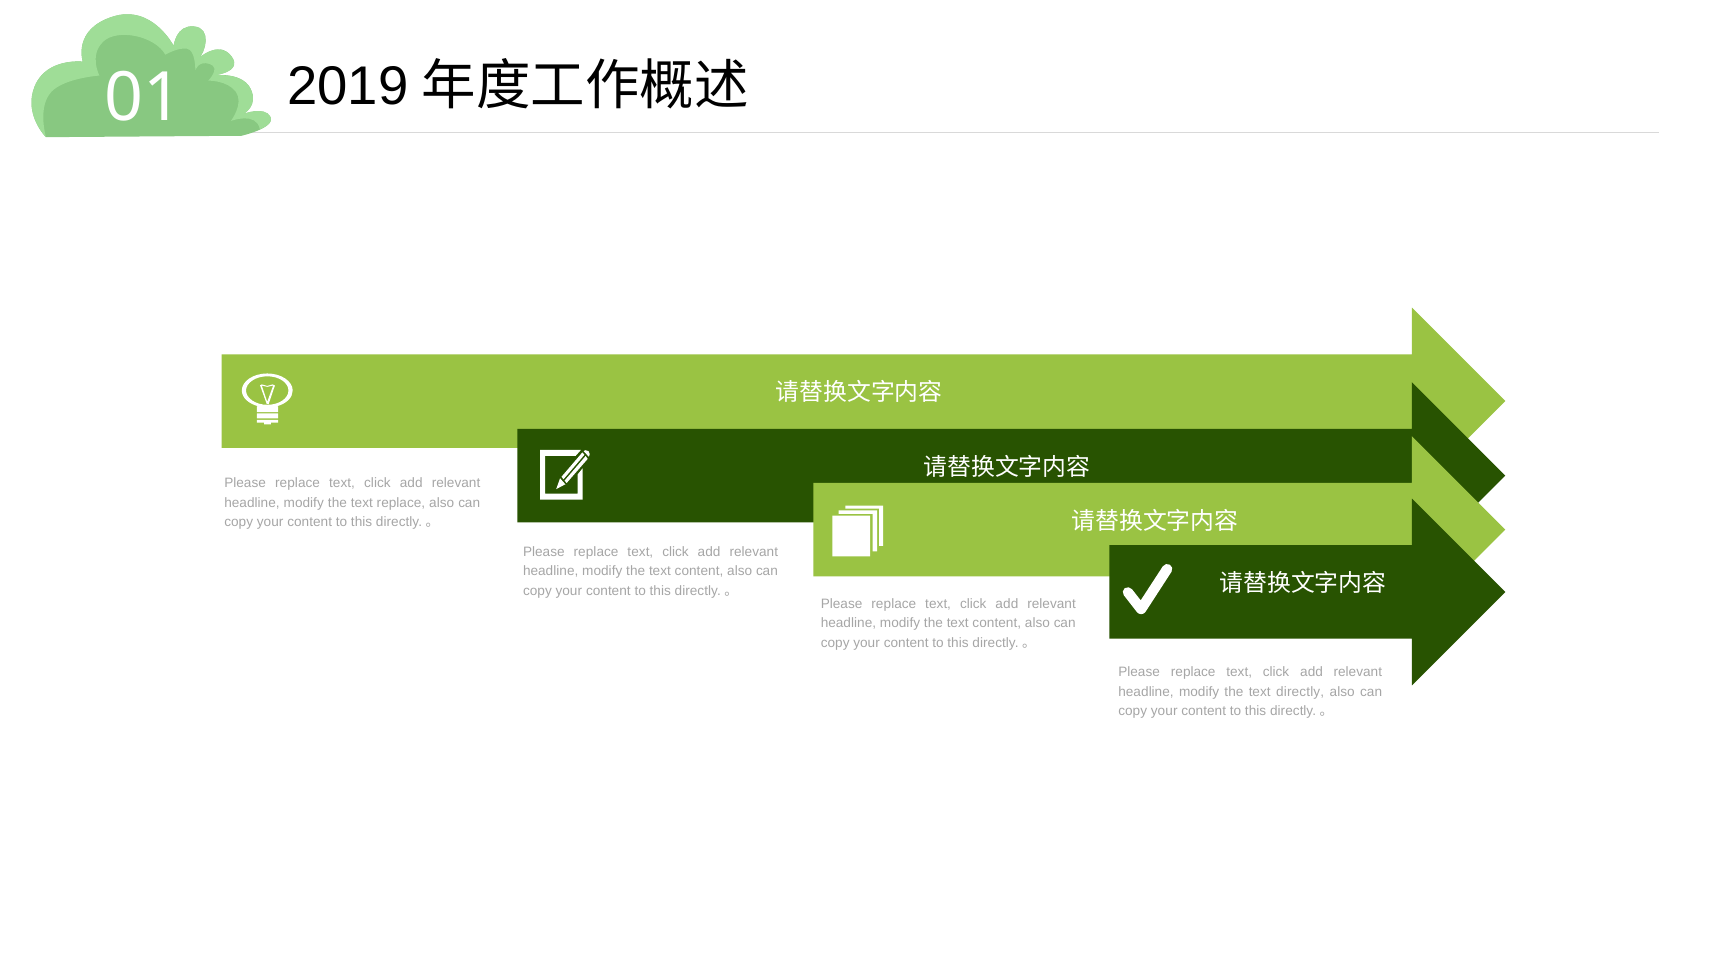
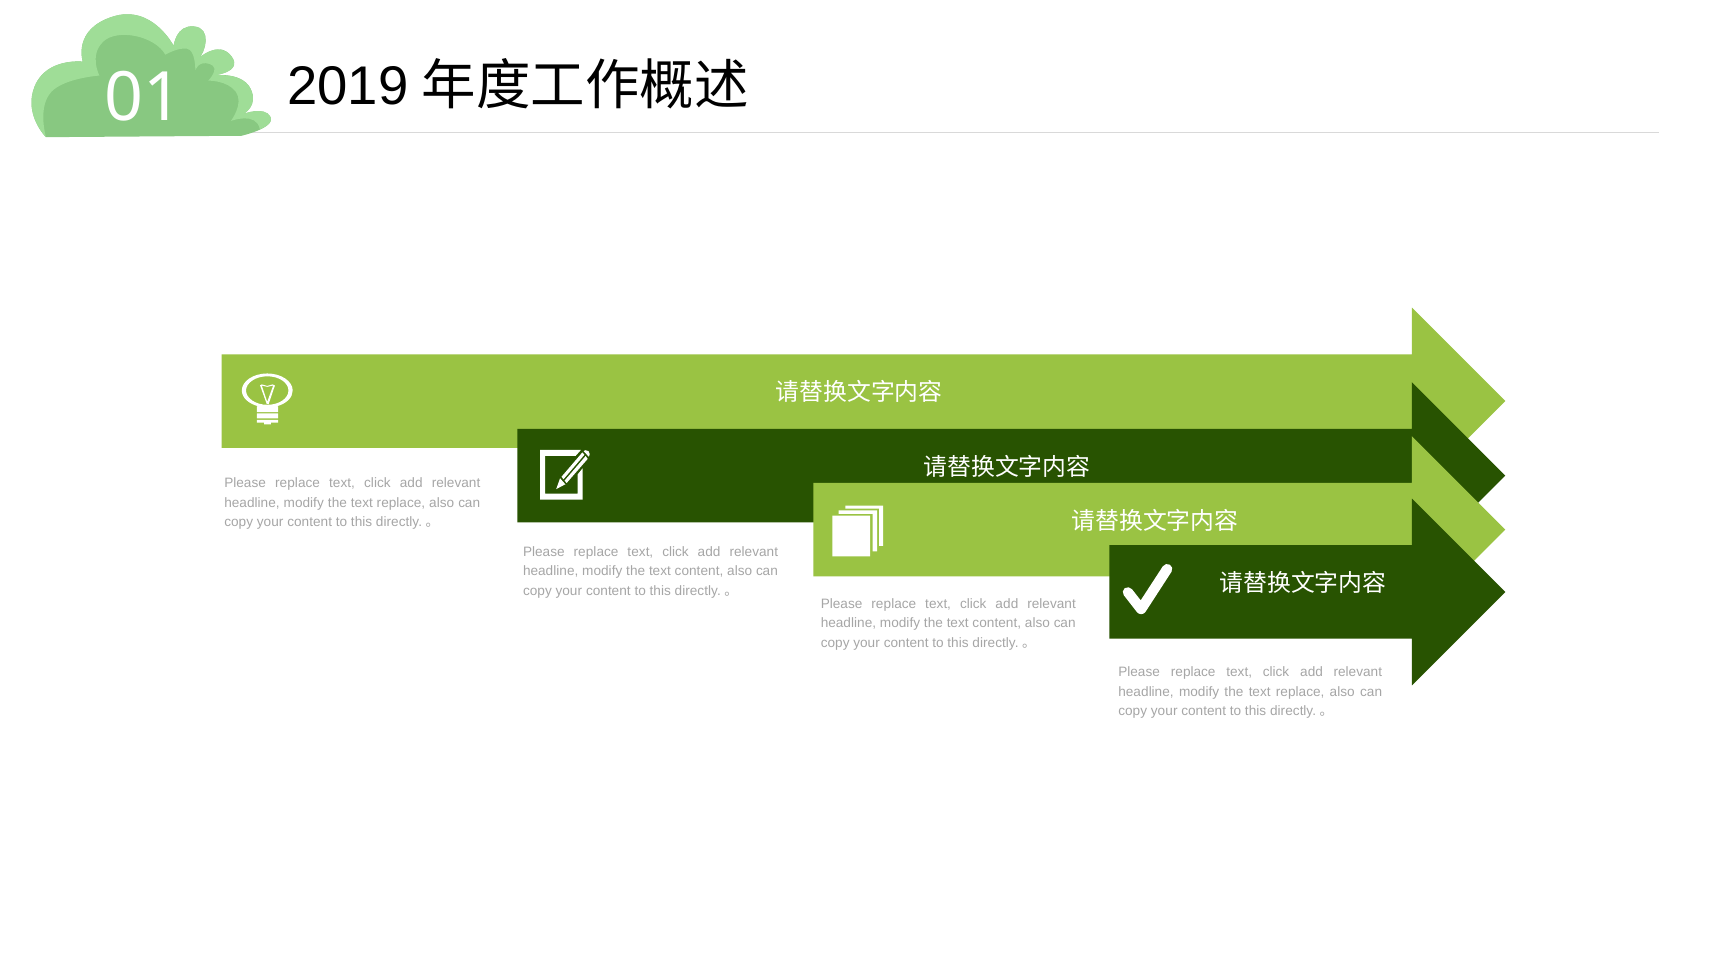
directly at (1300, 692): directly -> replace
